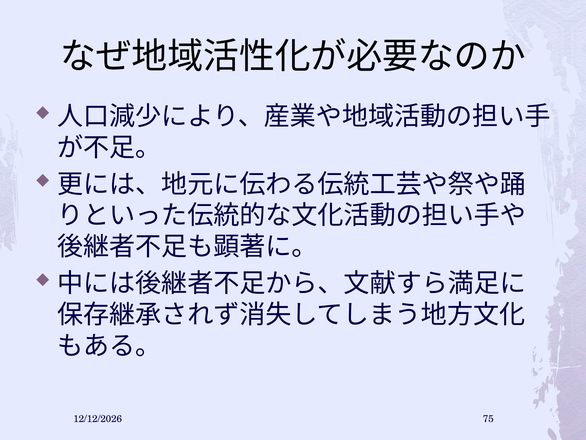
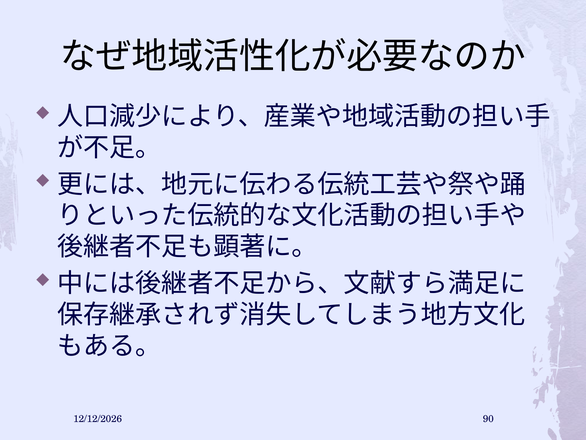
75: 75 -> 90
